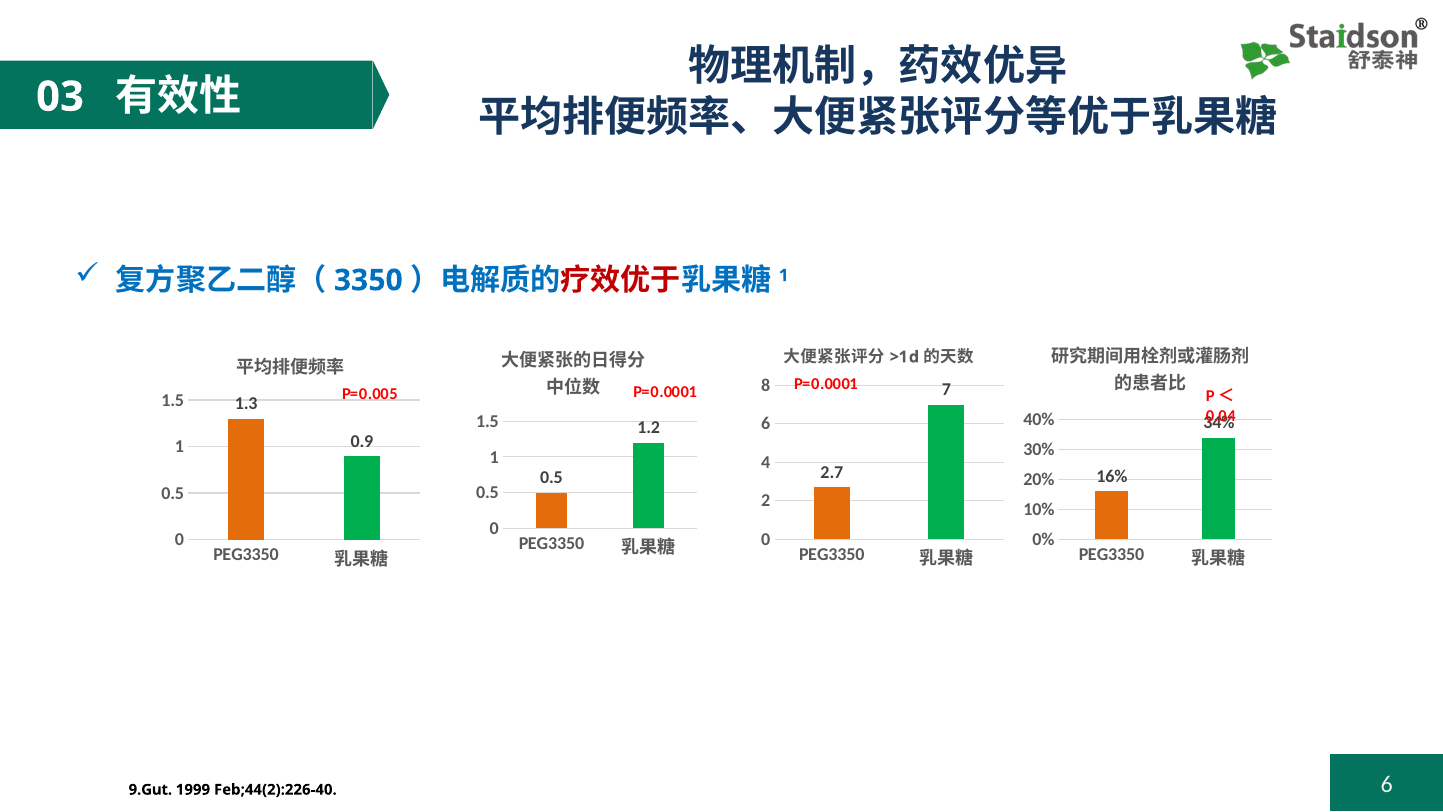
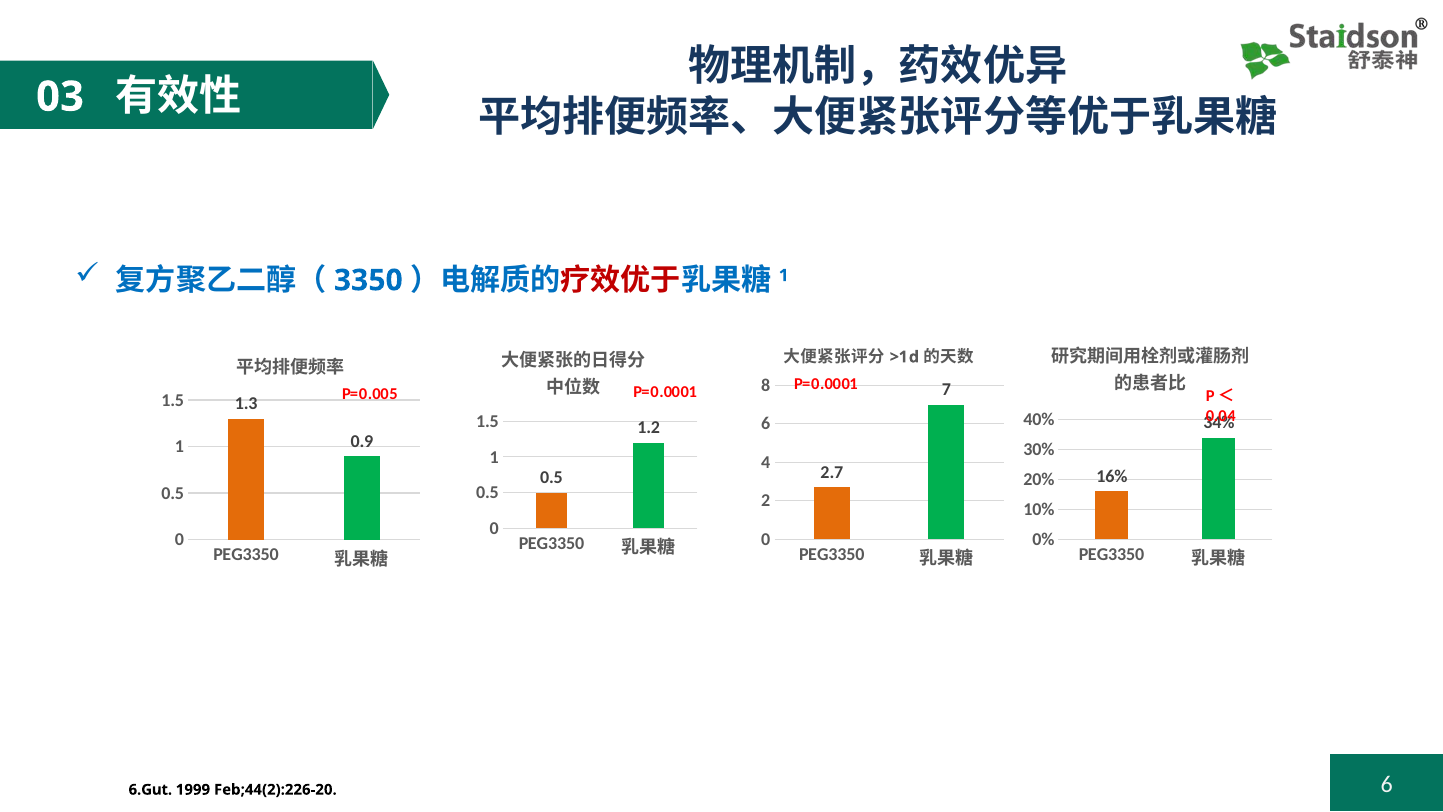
9.Gut: 9.Gut -> 6.Gut
Feb;44(2):226-40: Feb;44(2):226-40 -> Feb;44(2):226-20
